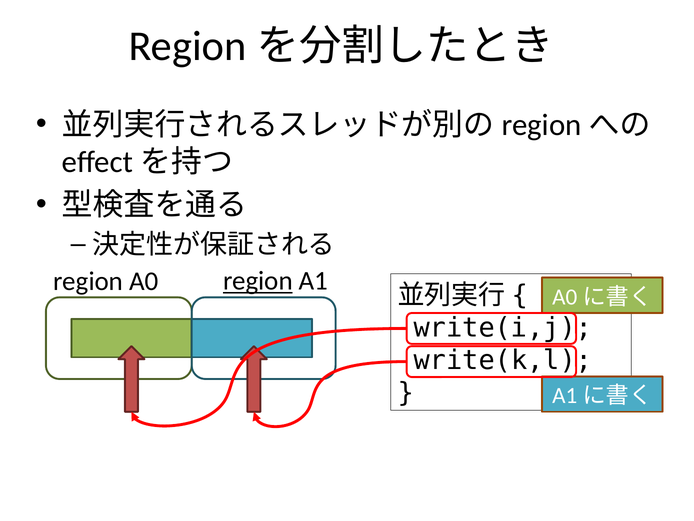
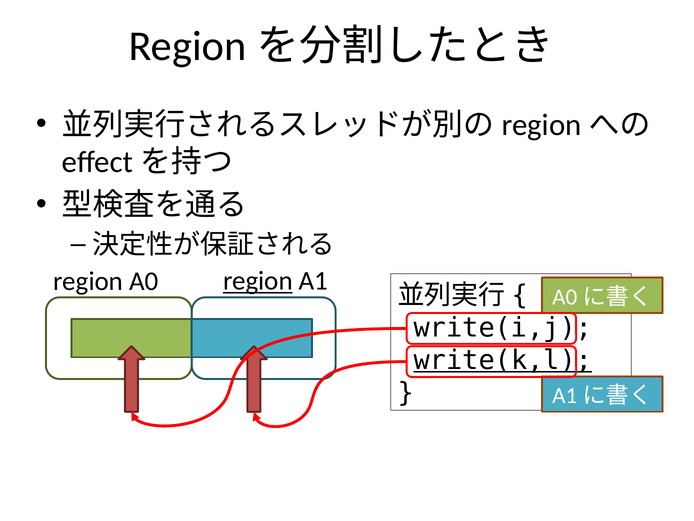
write(k,l underline: none -> present
